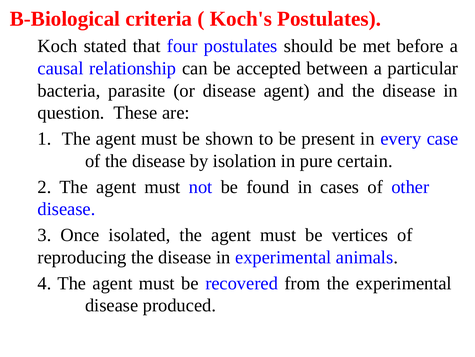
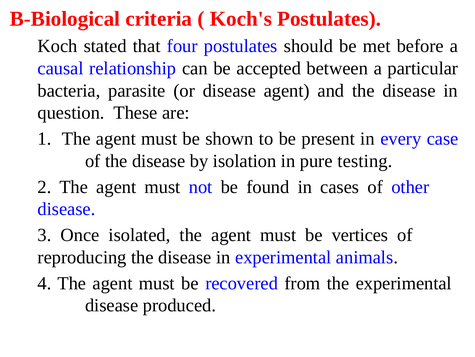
certain: certain -> testing
